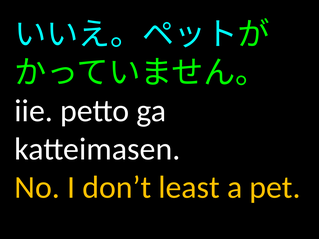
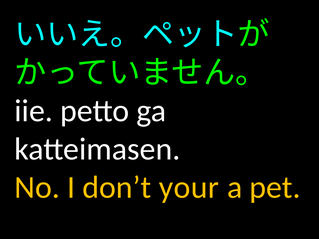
least: least -> your
